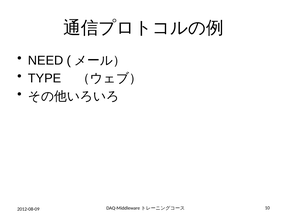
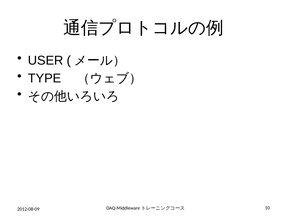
NEED: NEED -> USER
